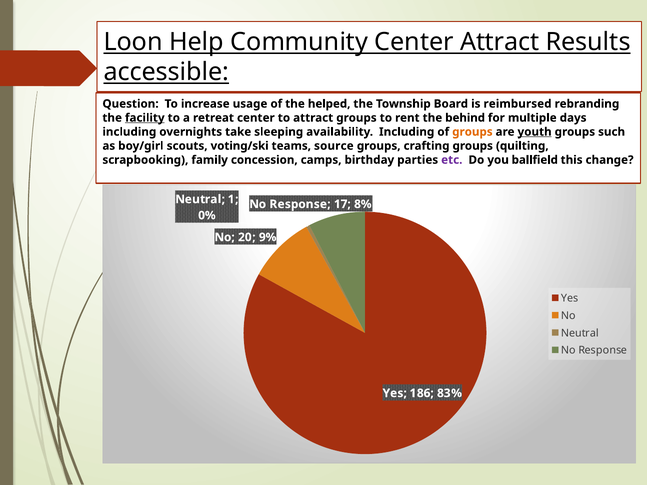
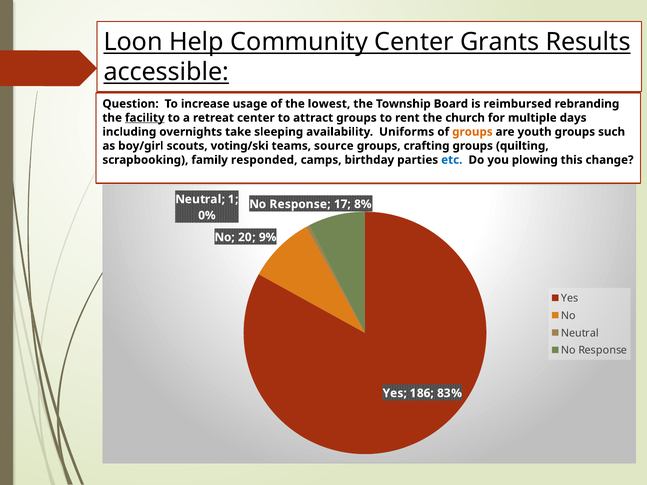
Center Attract: Attract -> Grants
helped: helped -> lowest
behind: behind -> church
availability Including: Including -> Uniforms
youth underline: present -> none
concession: concession -> responded
etc colour: purple -> blue
ballfield: ballfield -> plowing
